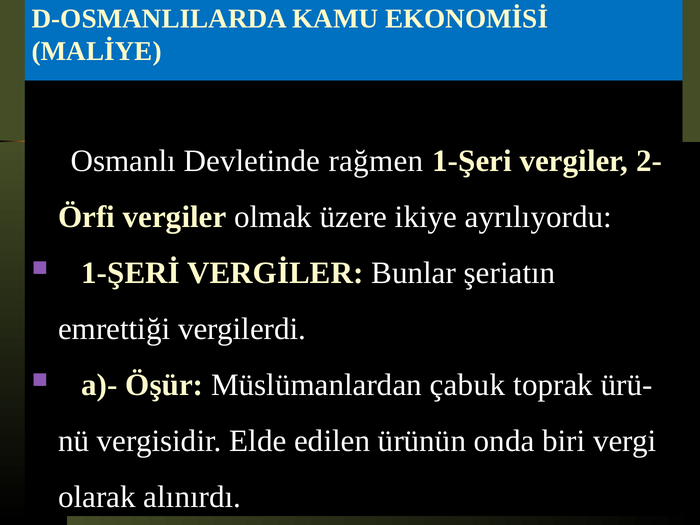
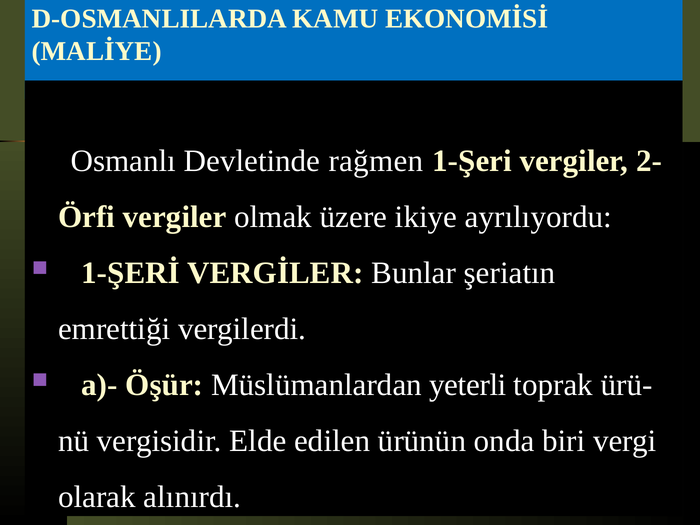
çabuk: çabuk -> yeterli
